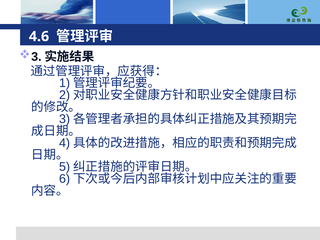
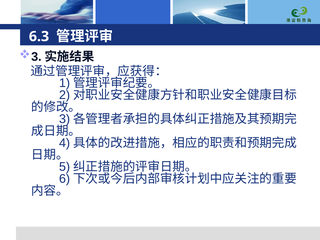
4.6: 4.6 -> 6.3
